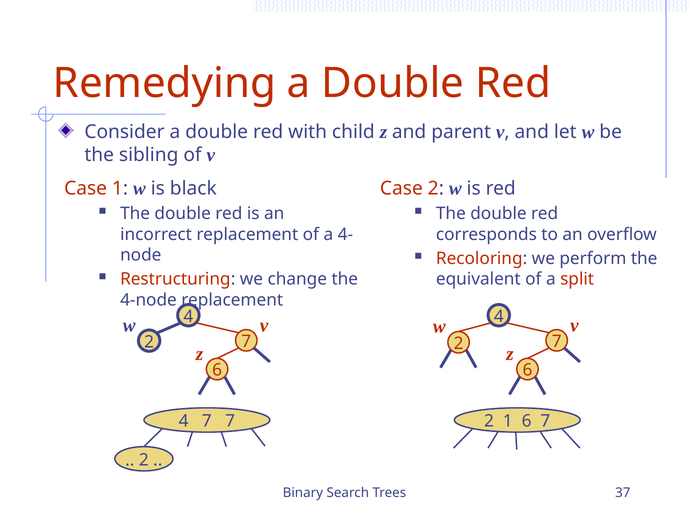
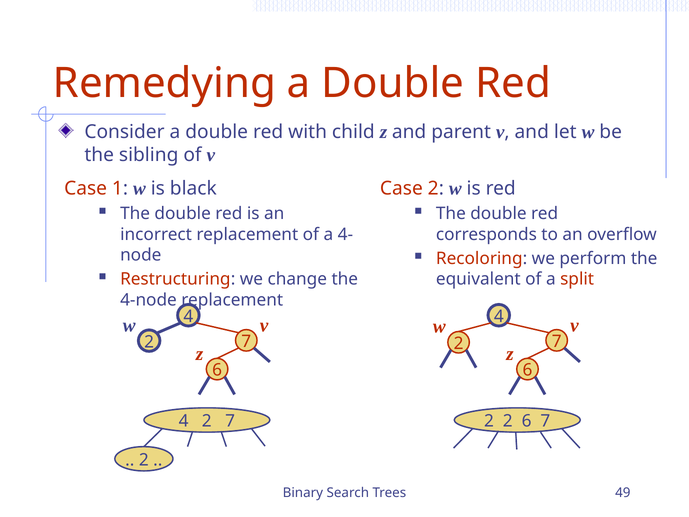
4 7: 7 -> 2
2 1: 1 -> 2
37: 37 -> 49
